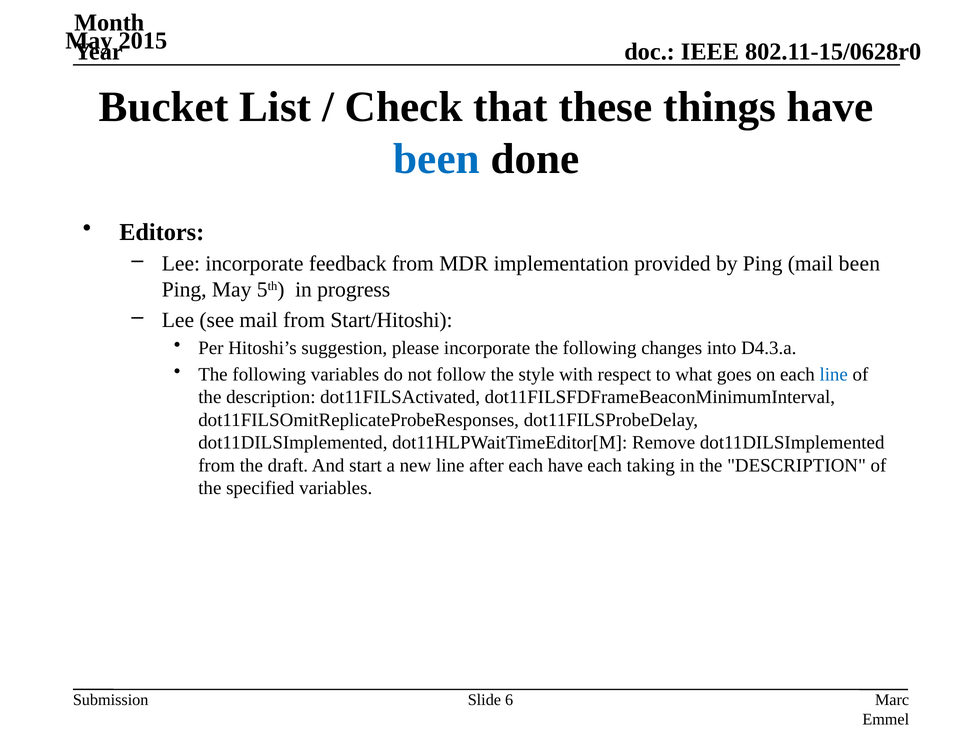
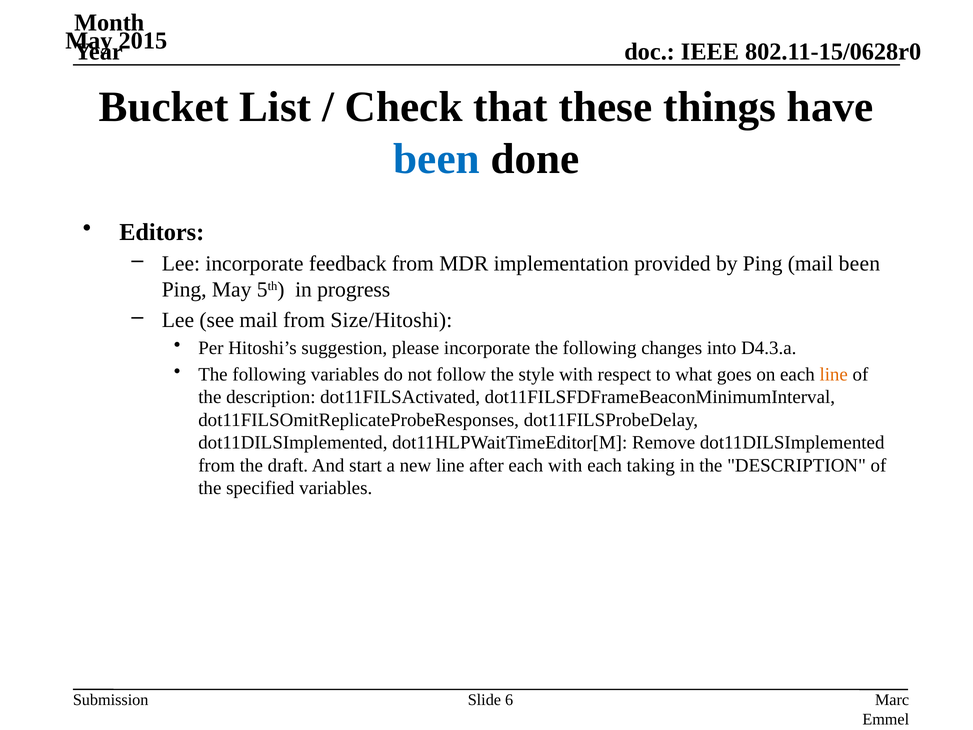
Start/Hitoshi: Start/Hitoshi -> Size/Hitoshi
line at (834, 374) colour: blue -> orange
each have: have -> with
